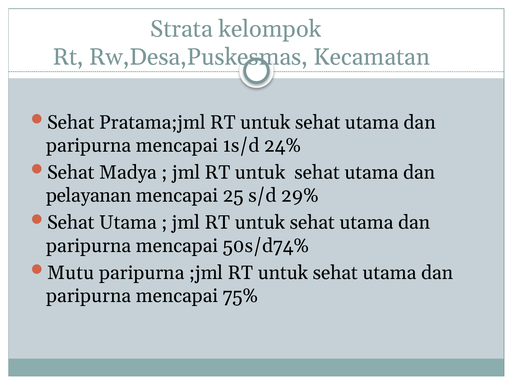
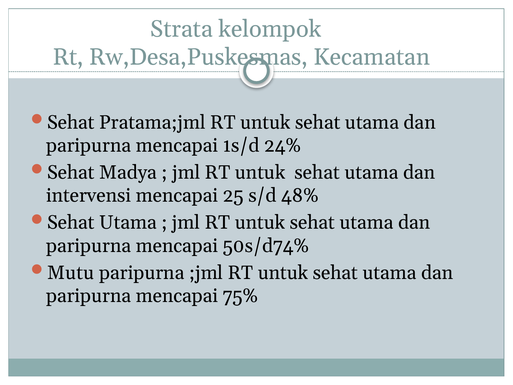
pelayanan: pelayanan -> intervensi
29%: 29% -> 48%
